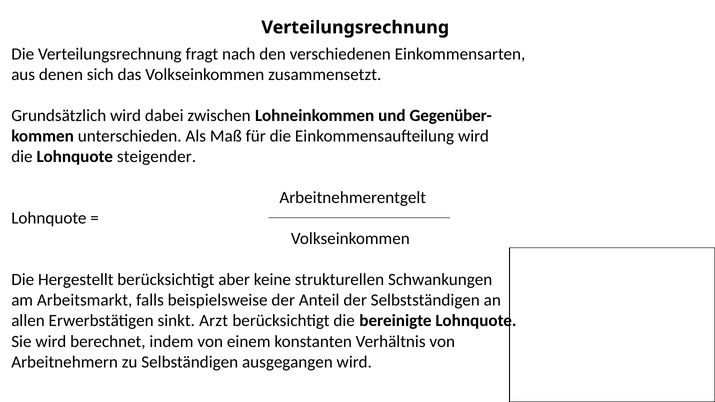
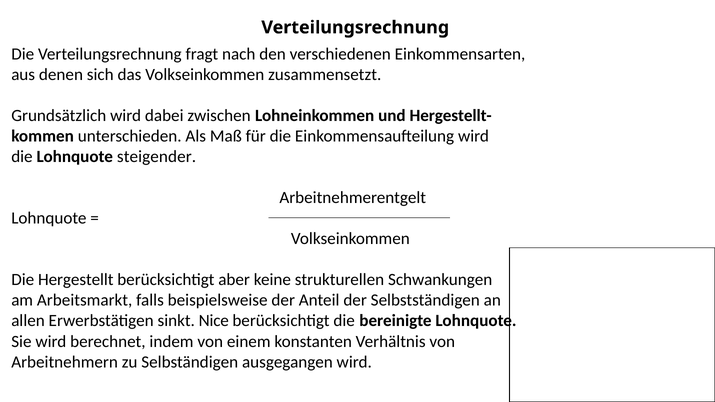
Gegenüber-: Gegenüber- -> Hergestellt-
Arzt: Arzt -> Nice
